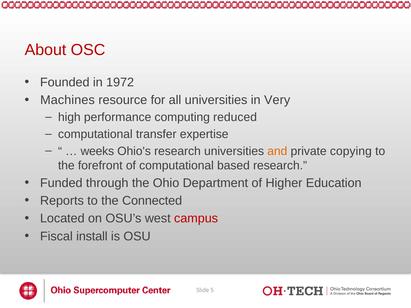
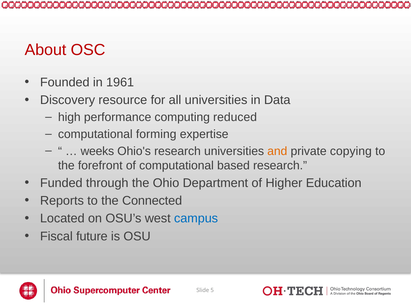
1972: 1972 -> 1961
Machines: Machines -> Discovery
Very: Very -> Data
transfer: transfer -> forming
campus colour: red -> blue
install: install -> future
